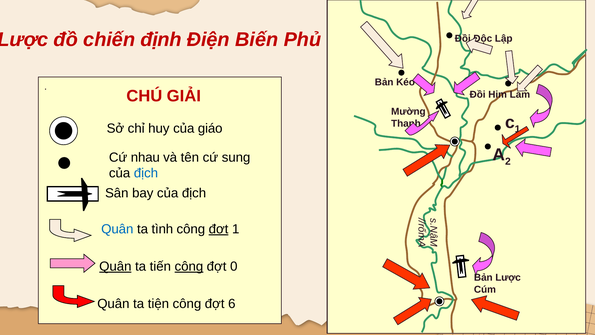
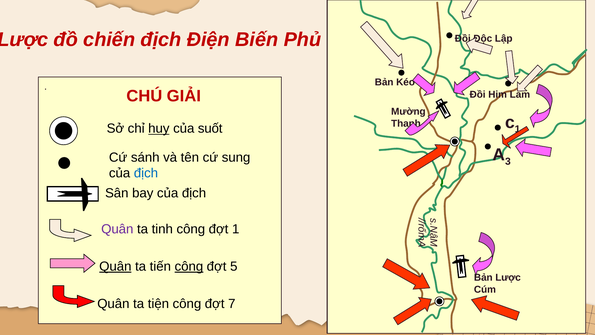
chiến định: định -> địch
huy underline: none -> present
giáo: giáo -> suốt
2: 2 -> 3
nhau: nhau -> sánh
Quân at (117, 229) colour: blue -> purple
tình: tình -> tinh
đợt at (219, 229) underline: present -> none
0: 0 -> 5
6: 6 -> 7
